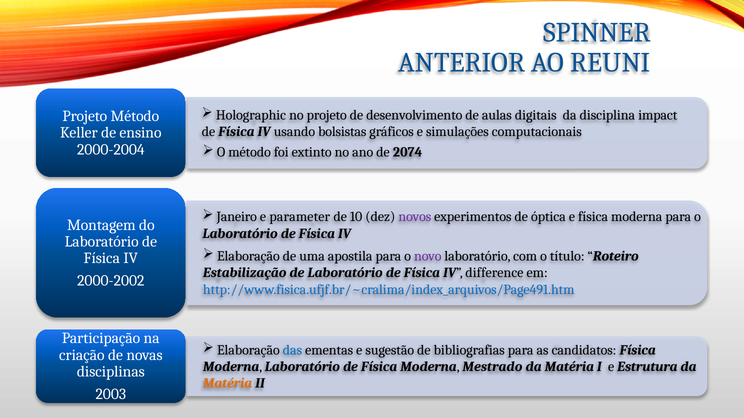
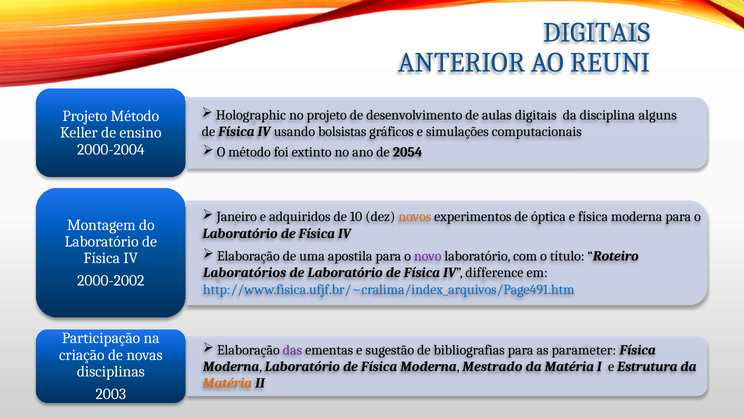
SPINNER at (597, 33): SPINNER -> DIGITAIS
impact: impact -> alguns
2074: 2074 -> 2054
parameter: parameter -> adquiridos
novos colour: purple -> orange
Estabilização: Estabilização -> Laboratórios
das colour: blue -> purple
candidatos: candidatos -> parameter
